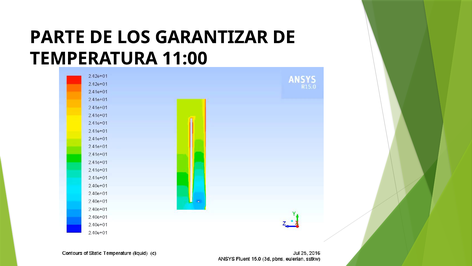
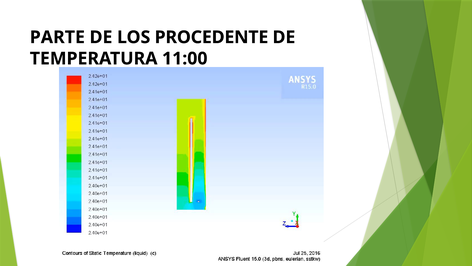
GARANTIZAR: GARANTIZAR -> PROCEDENTE
